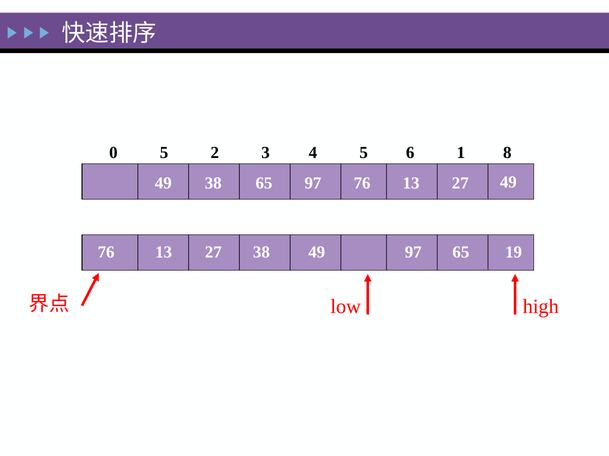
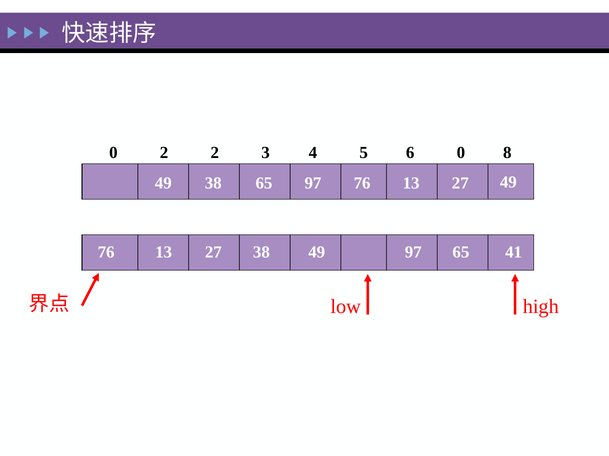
0 5: 5 -> 2
6 1: 1 -> 0
19: 19 -> 41
